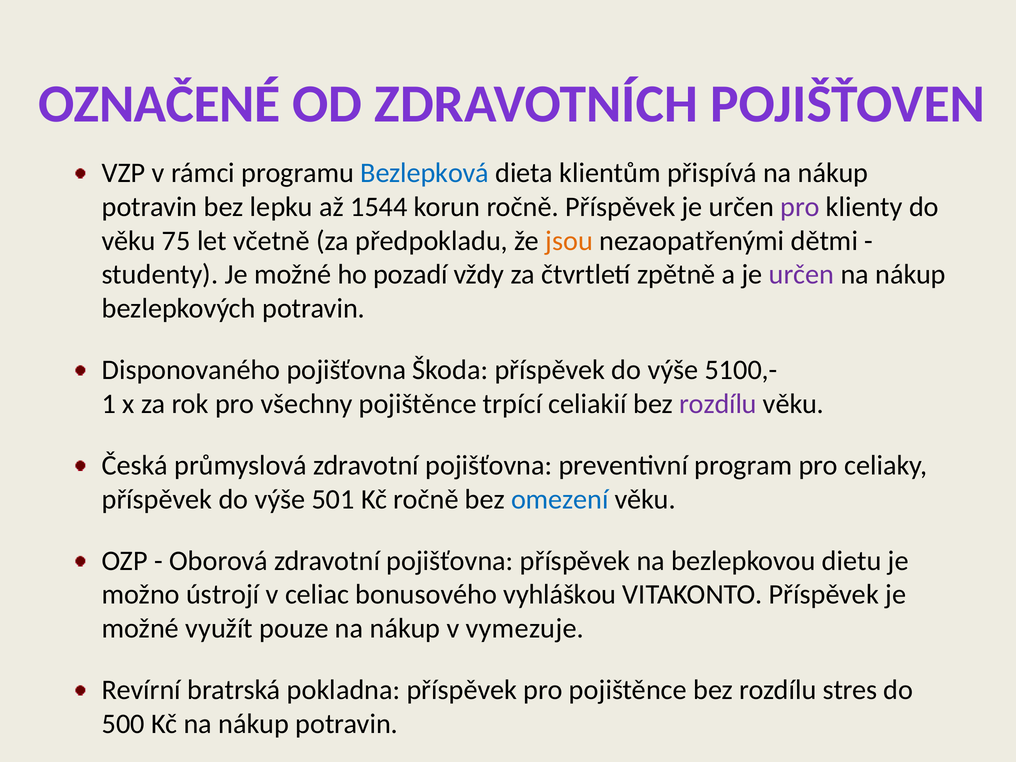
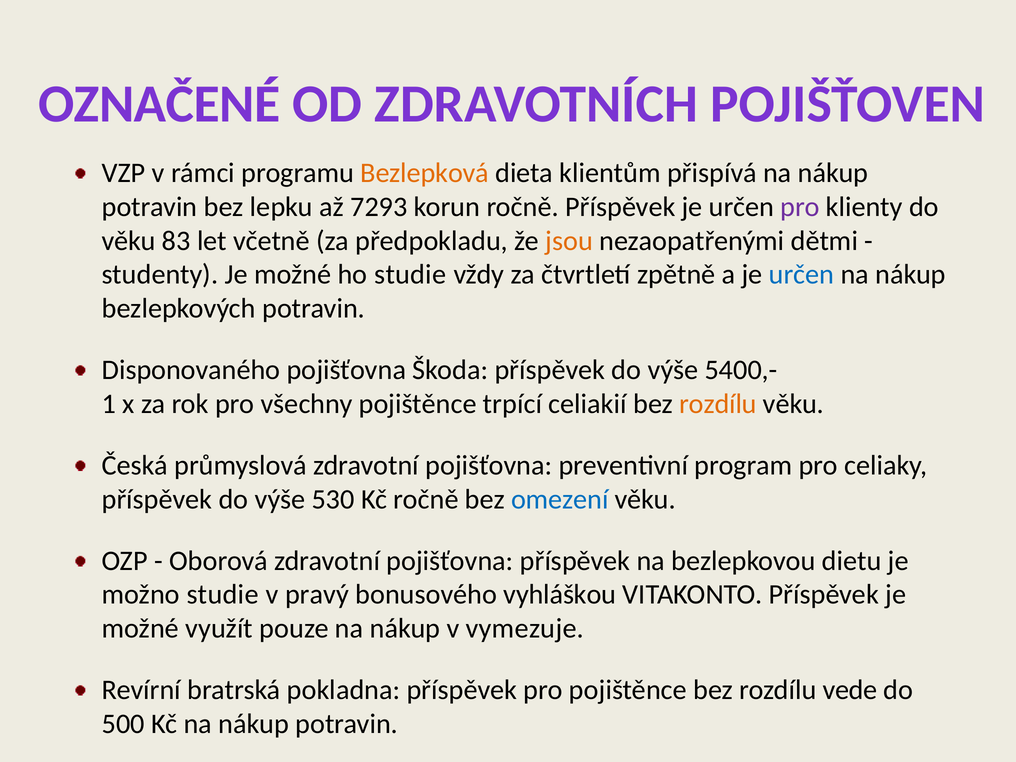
Bezlepková colour: blue -> orange
1544: 1544 -> 7293
75: 75 -> 83
ho pozadí: pozadí -> studie
určen at (801, 275) colour: purple -> blue
5100,-: 5100,- -> 5400,-
rozdílu at (718, 404) colour: purple -> orange
501: 501 -> 530
možno ústrojí: ústrojí -> studie
celiac: celiac -> pravý
stres: stres -> vede
